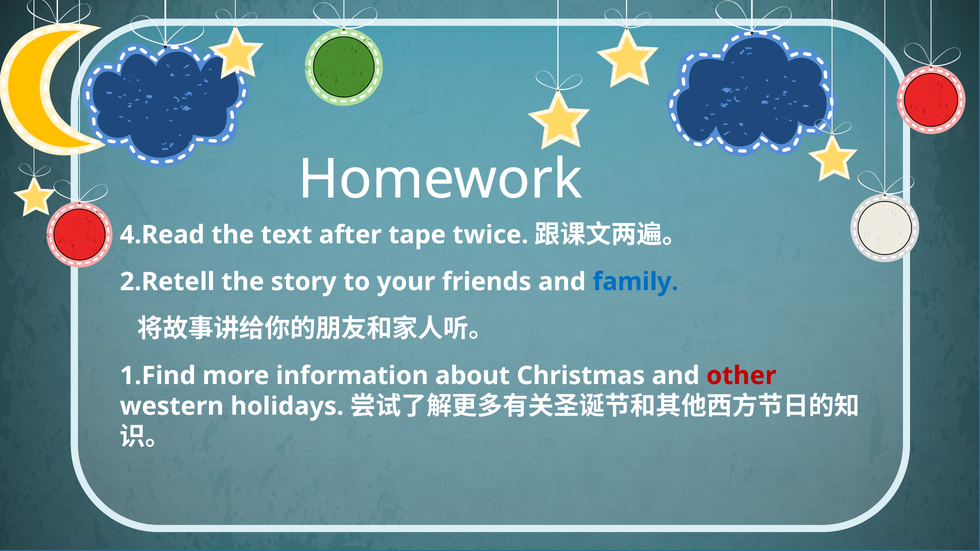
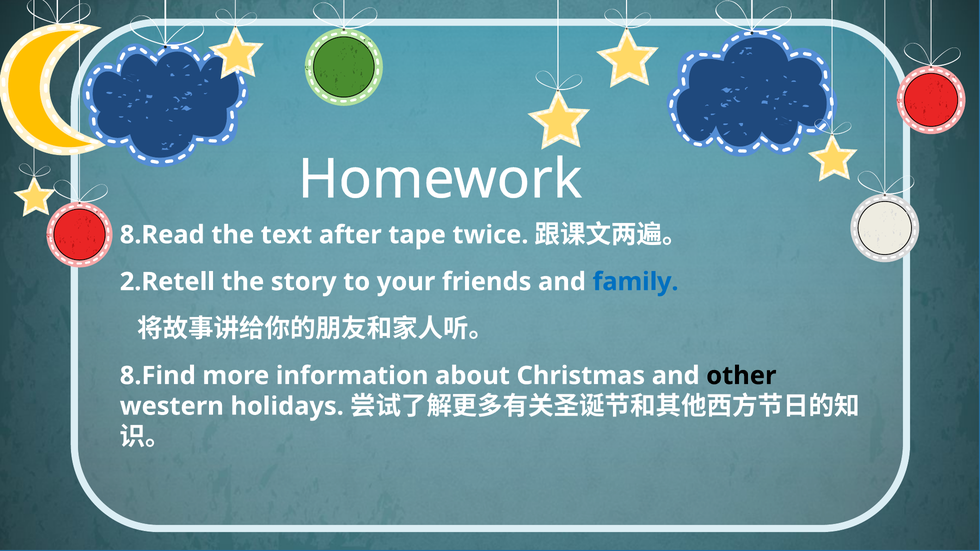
4.Read: 4.Read -> 8.Read
1.Find: 1.Find -> 8.Find
other colour: red -> black
